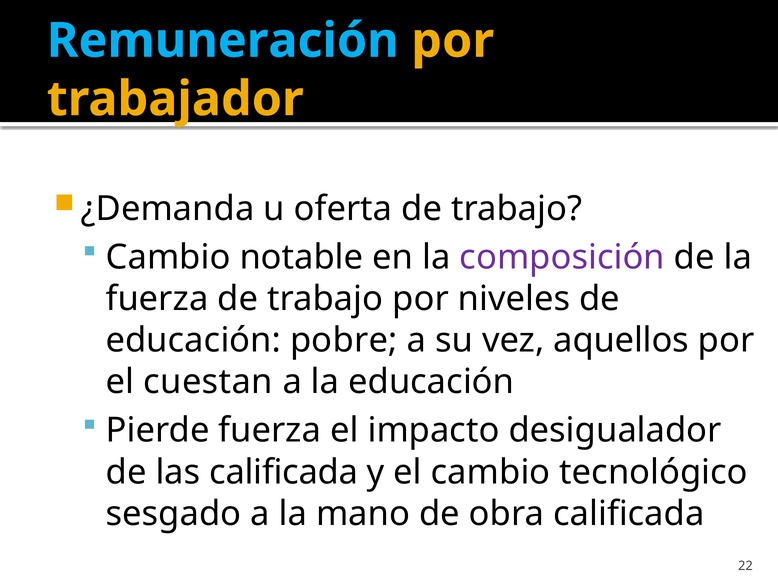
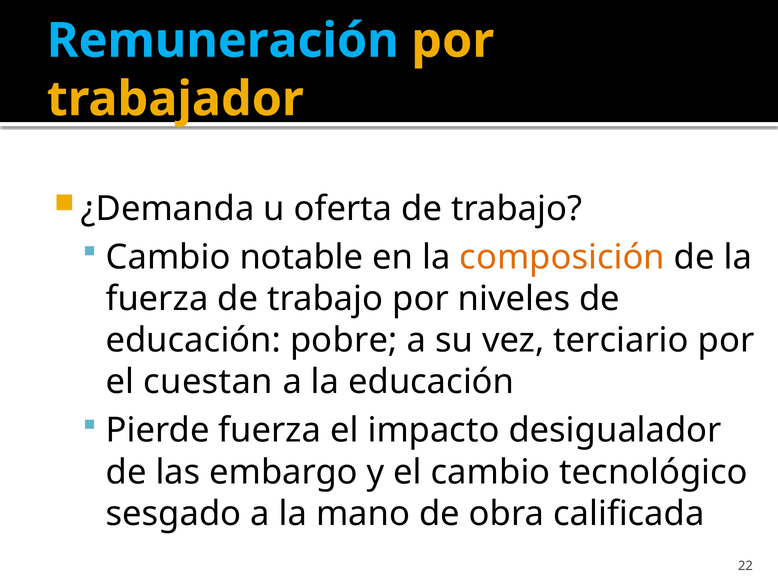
composición colour: purple -> orange
aquellos: aquellos -> terciario
las calificada: calificada -> embargo
